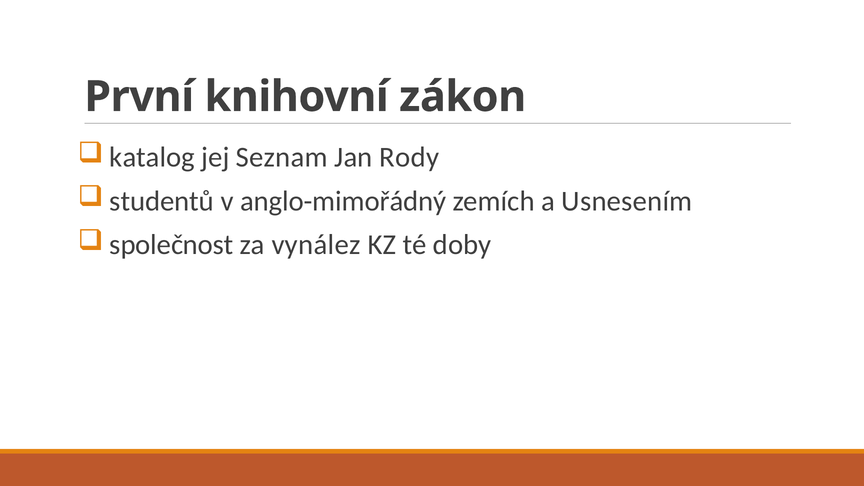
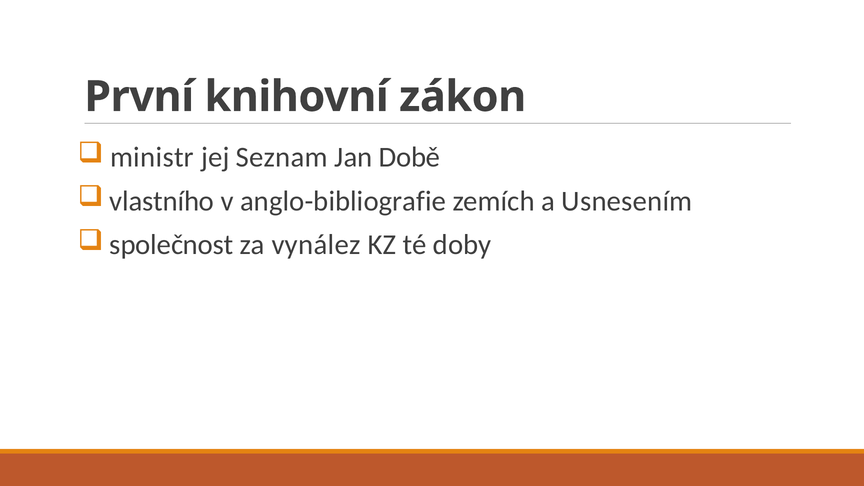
katalog: katalog -> ministr
Rody: Rody -> Době
studentů: studentů -> vlastního
anglo-mimořádný: anglo-mimořádný -> anglo-bibliografie
